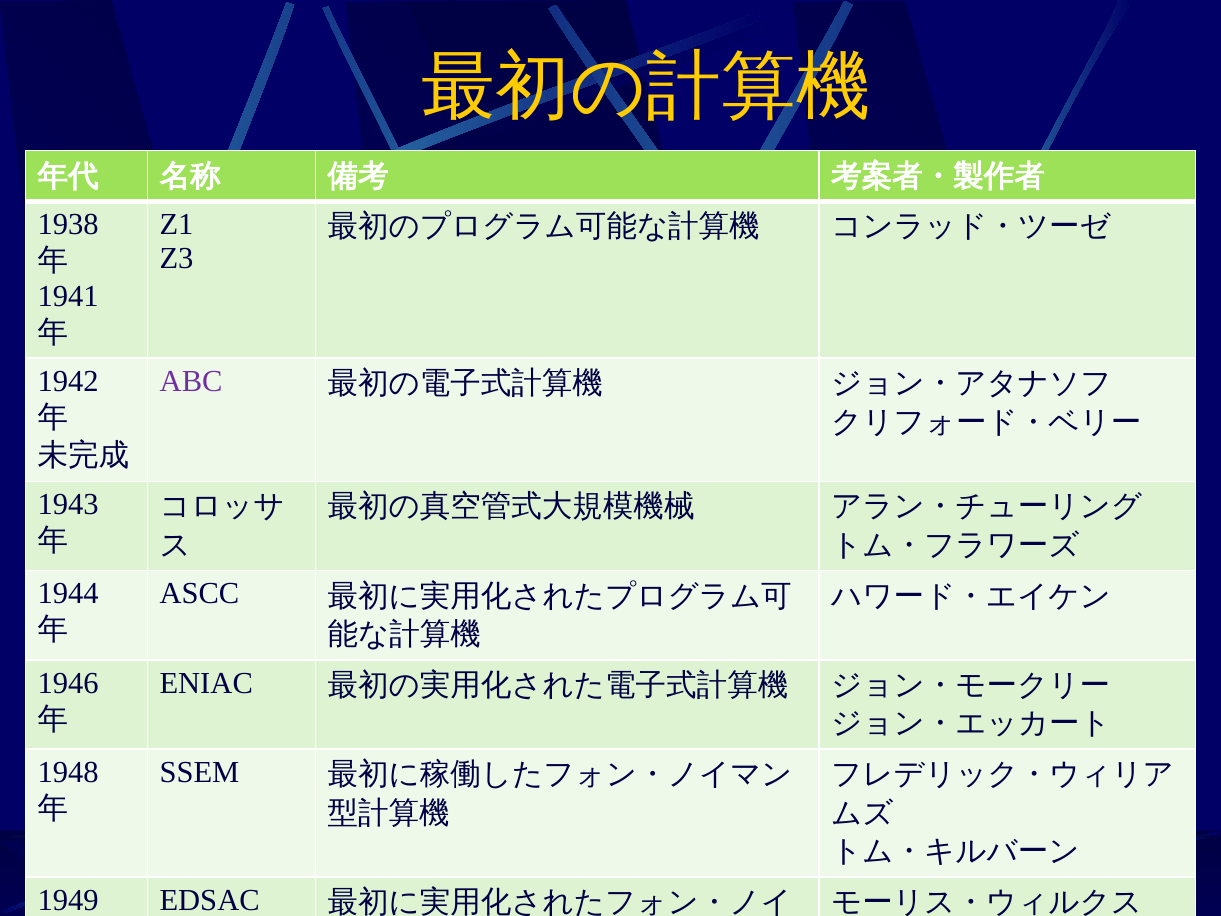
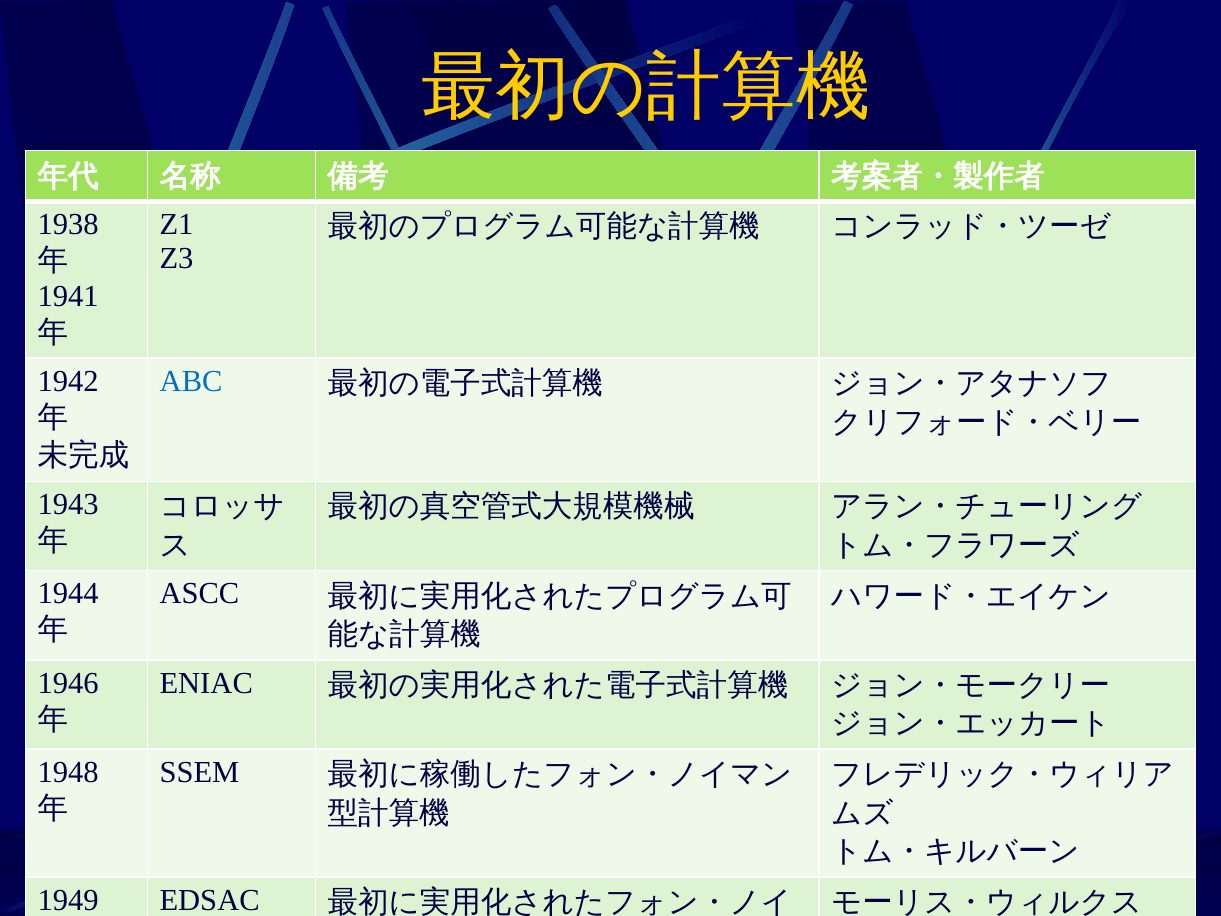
ABC colour: purple -> blue
